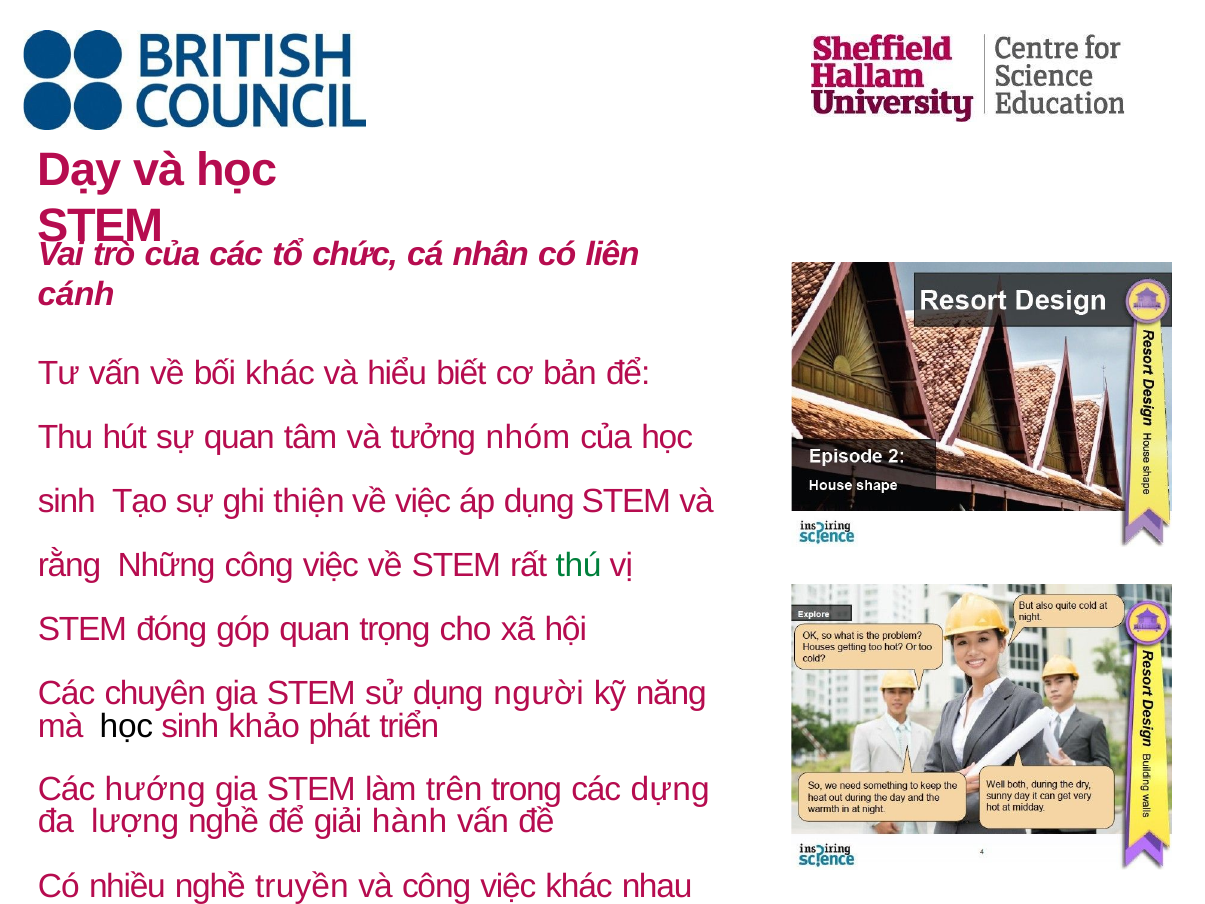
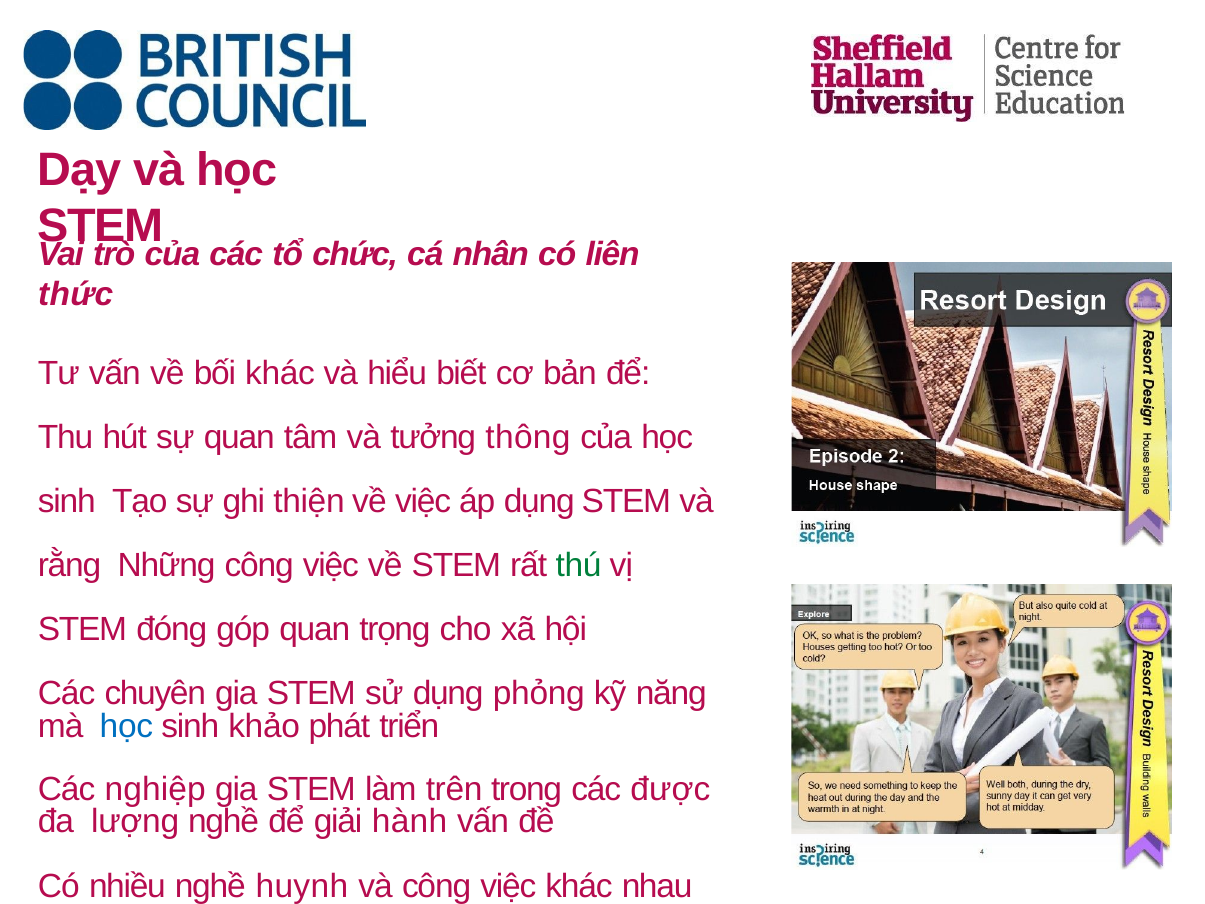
cánh: cánh -> thức
nhóm: nhóm -> thông
người: người -> phỏng
học at (126, 726) colour: black -> blue
hướng: hướng -> nghiệp
dựng: dựng -> được
truyền: truyền -> huynh
